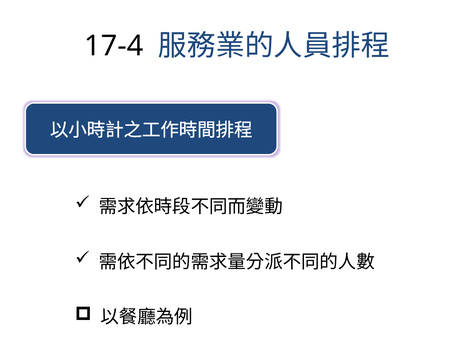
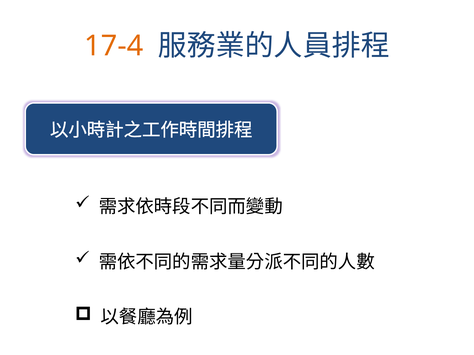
17-4 colour: black -> orange
